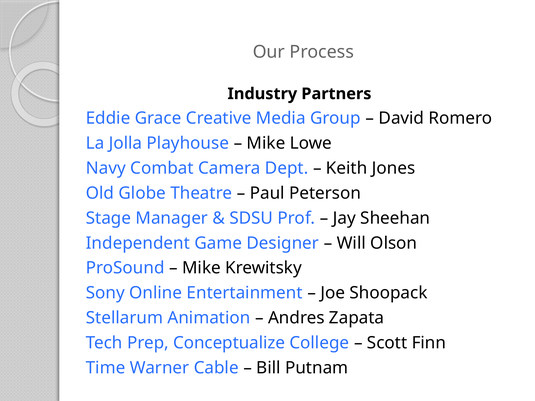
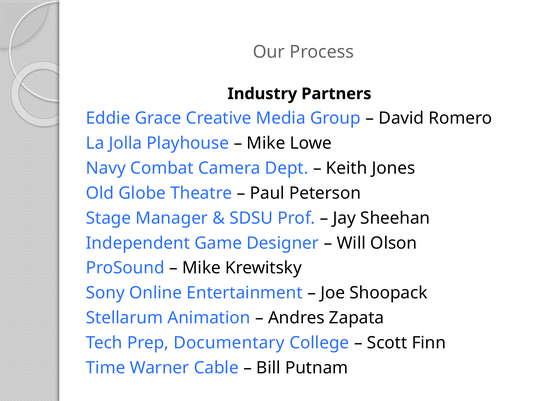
Conceptualize: Conceptualize -> Documentary
